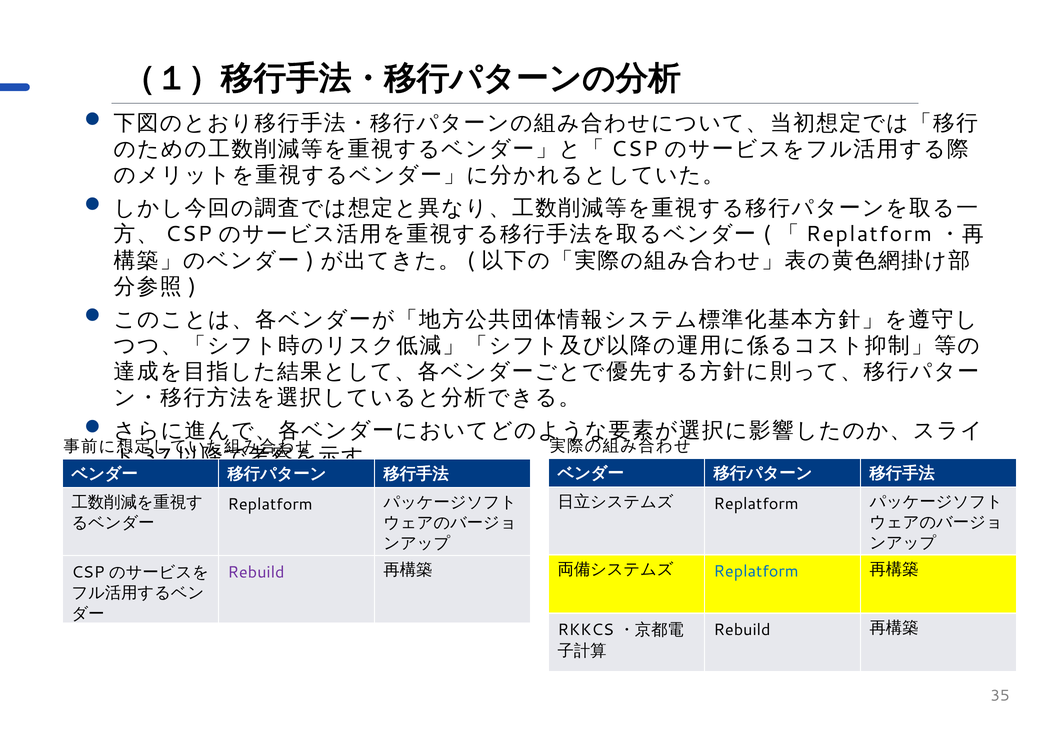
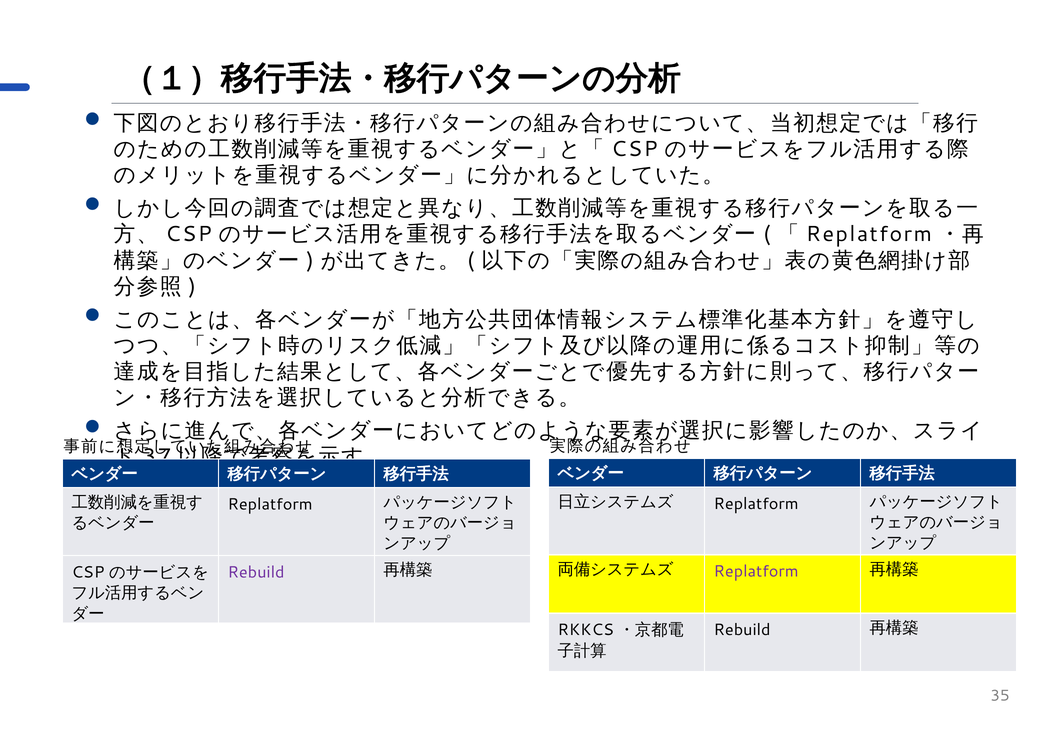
Replatform at (756, 572) colour: blue -> purple
